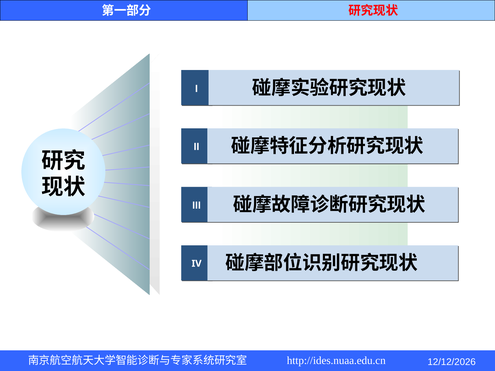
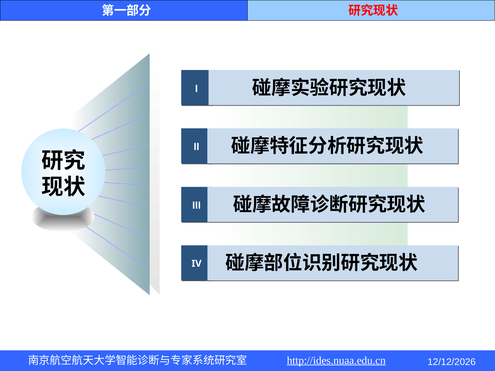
http://ides.nuaa.edu.cn underline: none -> present
